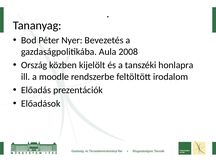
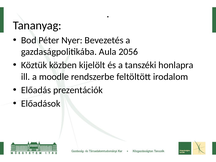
2008: 2008 -> 2056
Ország: Ország -> Köztük
